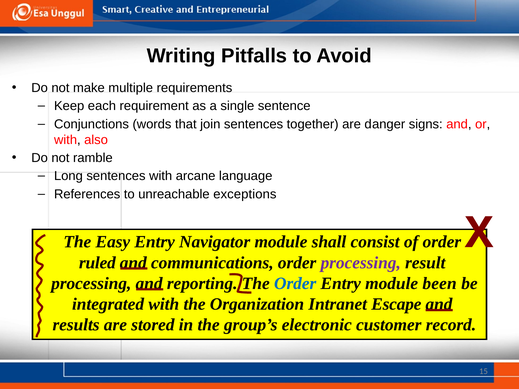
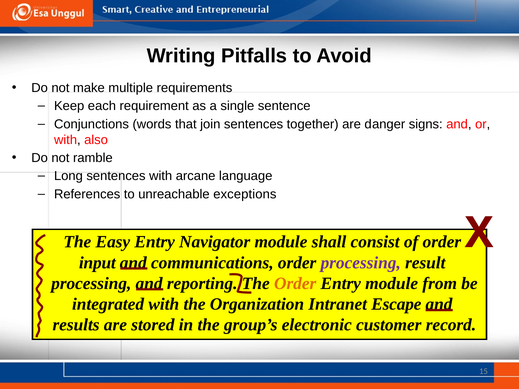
ruled: ruled -> input
Order at (295, 284) colour: blue -> orange
been: been -> from
